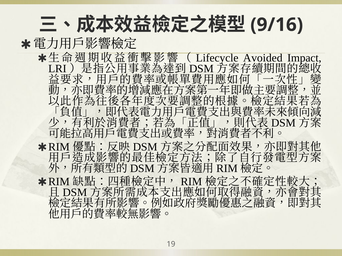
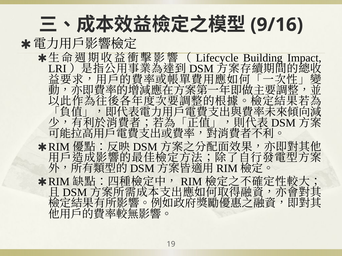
Avoided: Avoided -> Building
